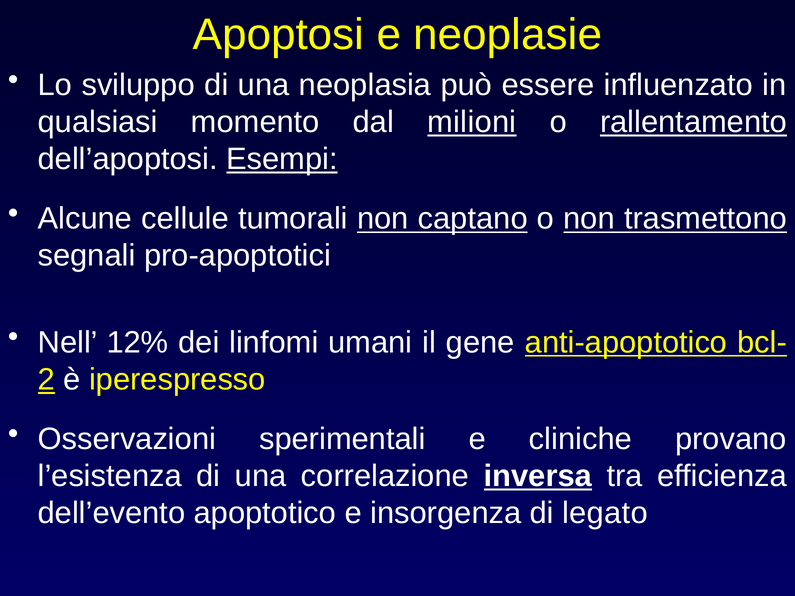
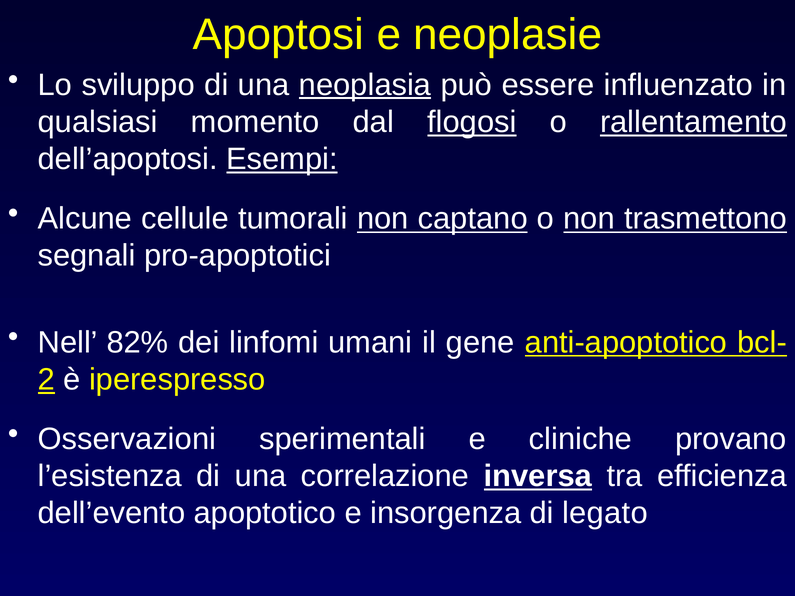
neoplasia underline: none -> present
milioni: milioni -> flogosi
12%: 12% -> 82%
